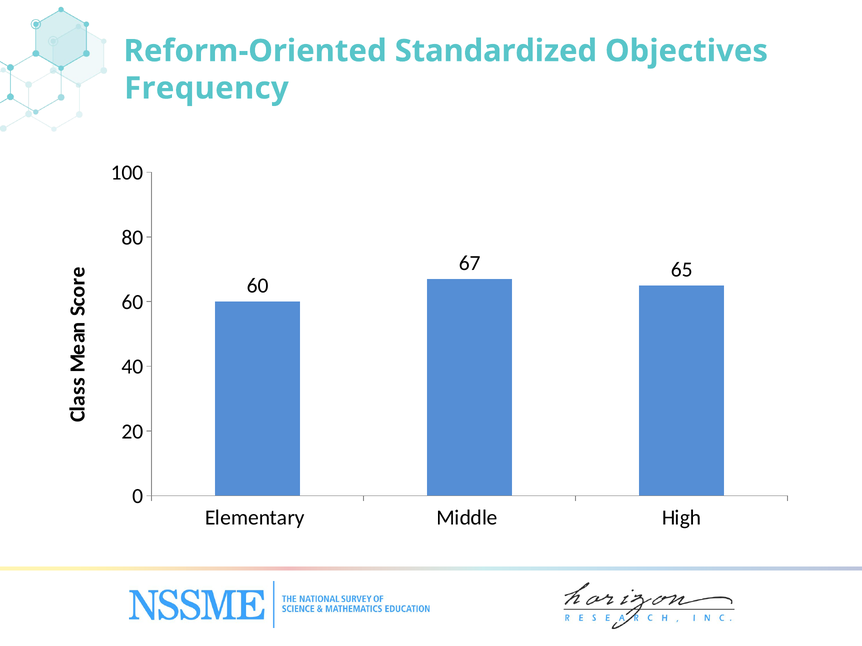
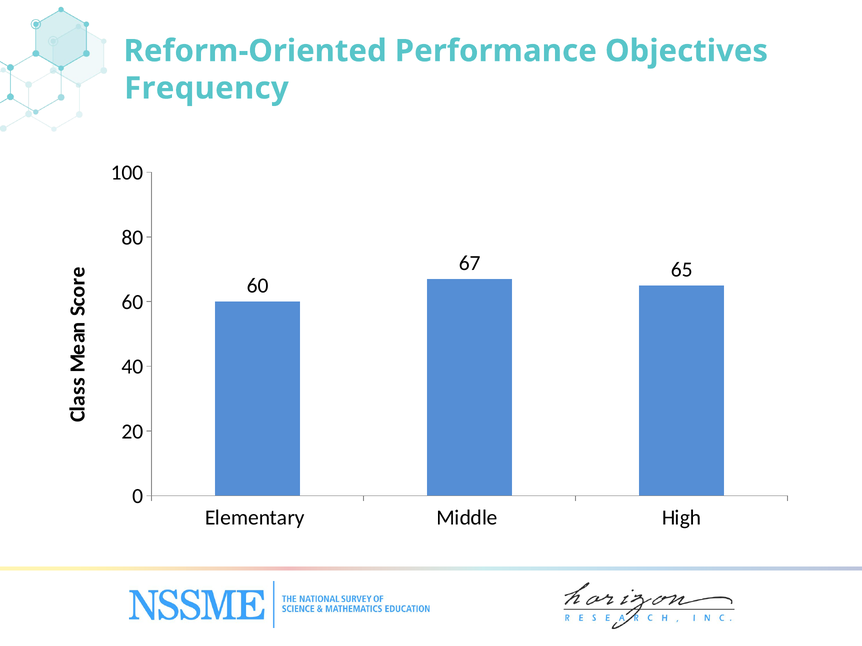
Standardized: Standardized -> Performance
